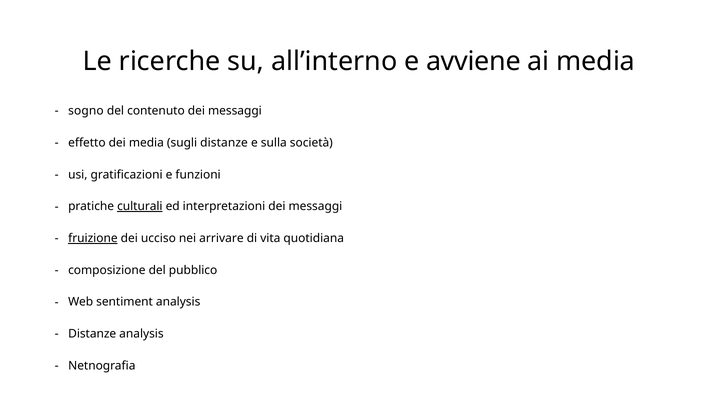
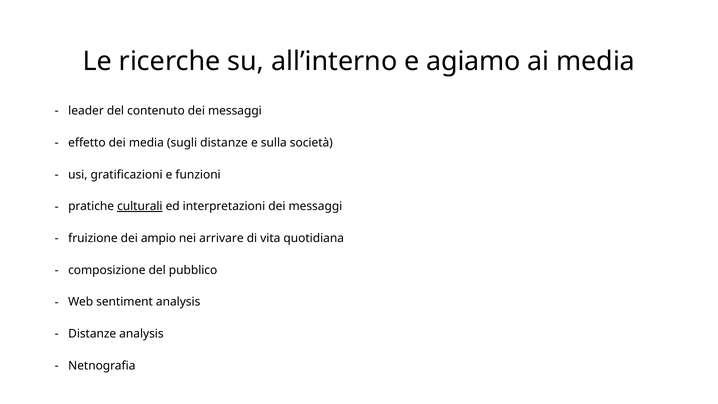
avviene: avviene -> agiamo
sogno: sogno -> leader
fruizione underline: present -> none
ucciso: ucciso -> ampio
